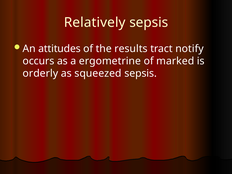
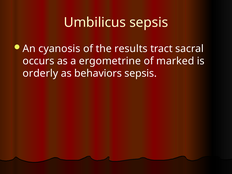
Relatively: Relatively -> Umbilicus
attitudes: attitudes -> cyanosis
notify: notify -> sacral
squeezed: squeezed -> behaviors
